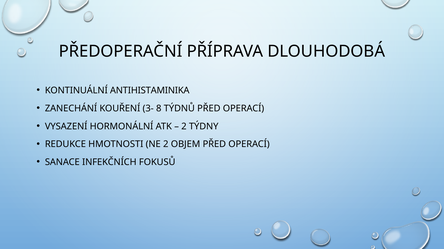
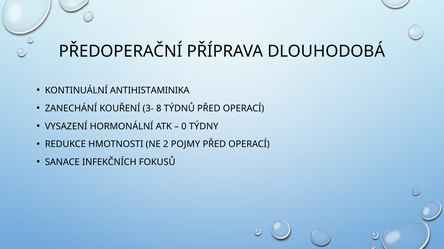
2 at (184, 127): 2 -> 0
OBJEM: OBJEM -> POJMY
